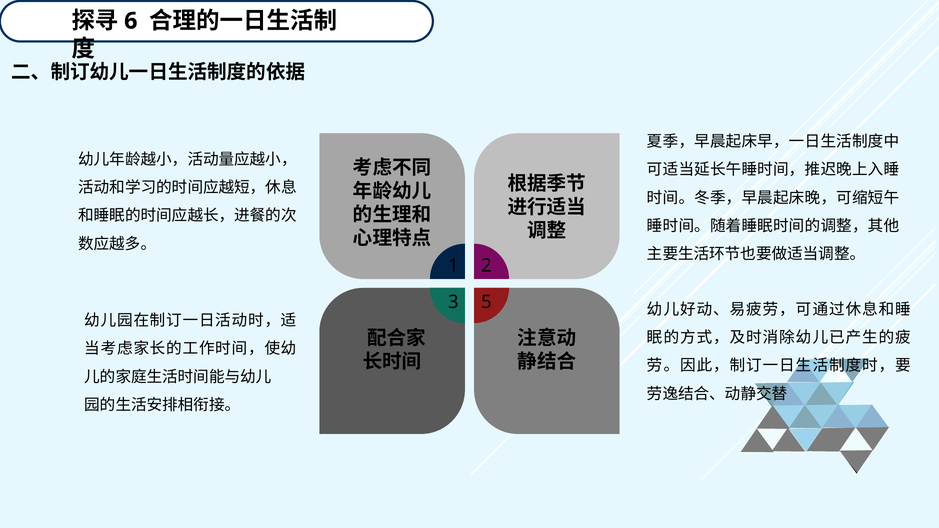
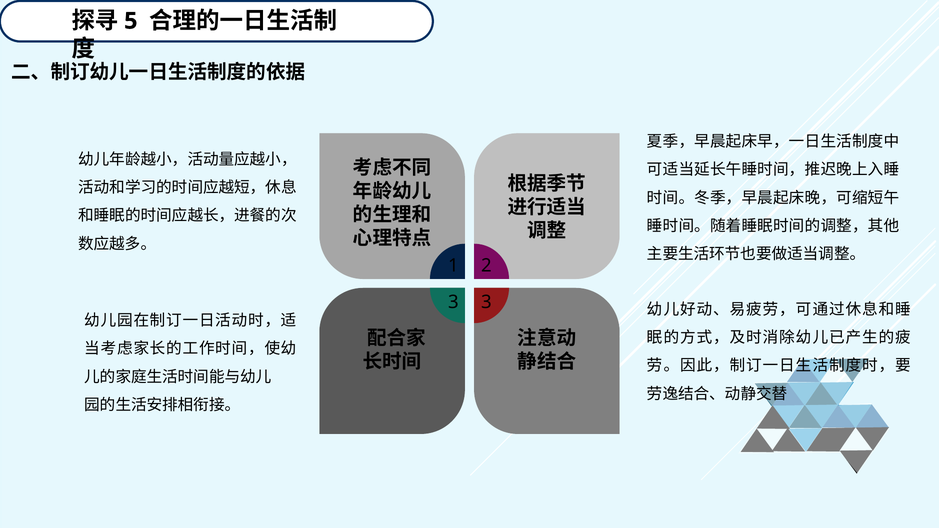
6: 6 -> 5
3 5: 5 -> 3
